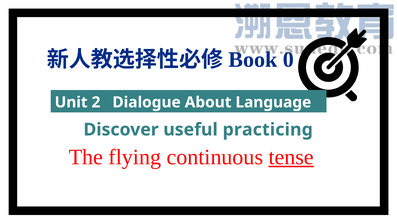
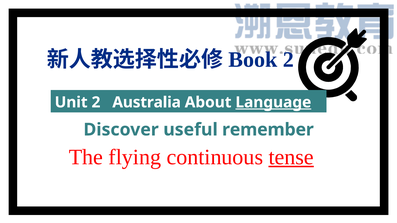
0 at (288, 60): 0 -> 2
Dialogue: Dialogue -> Australia
Language underline: none -> present
practicing: practicing -> remember
